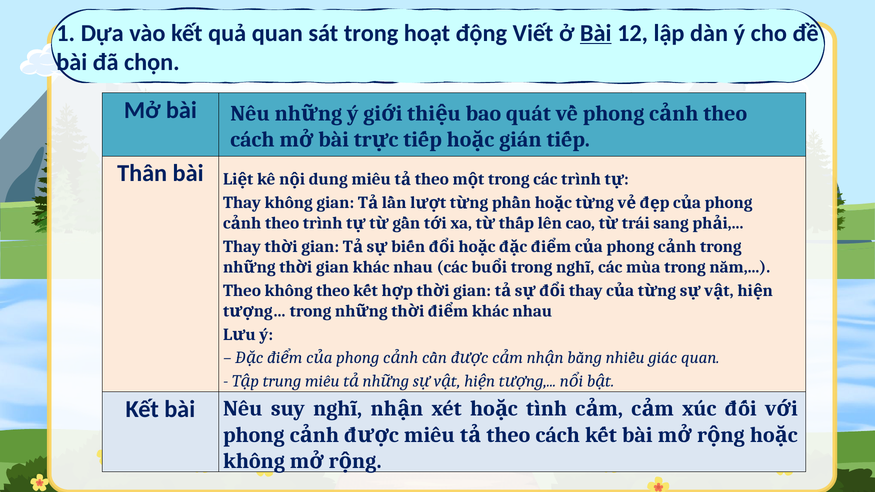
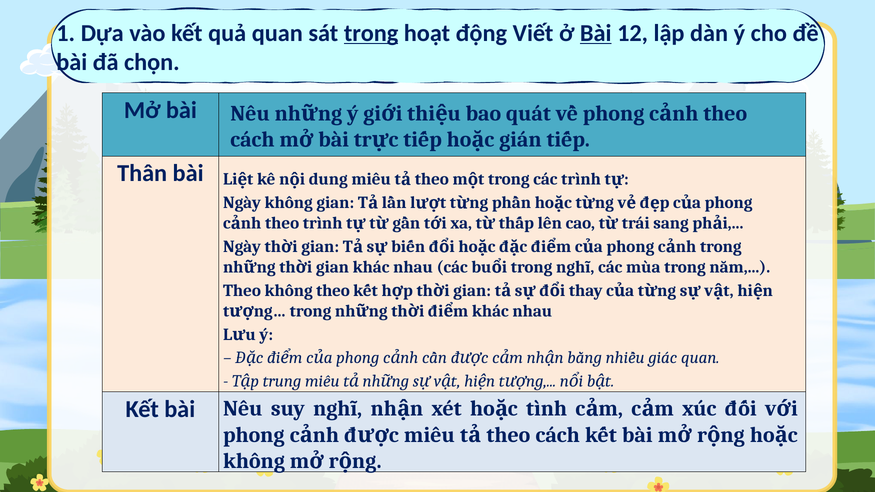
trong at (371, 33) underline: none -> present
Thay at (242, 203): Thay -> Ngày
Thay at (242, 247): Thay -> Ngày
